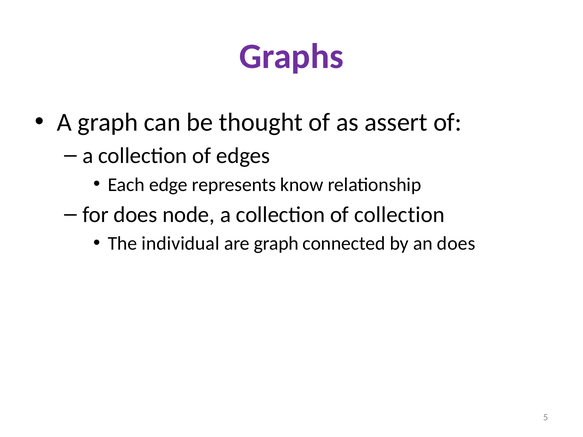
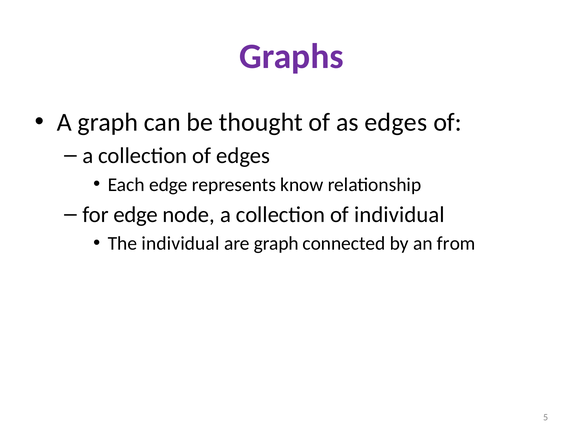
as assert: assert -> edges
for does: does -> edge
of collection: collection -> individual
an does: does -> from
